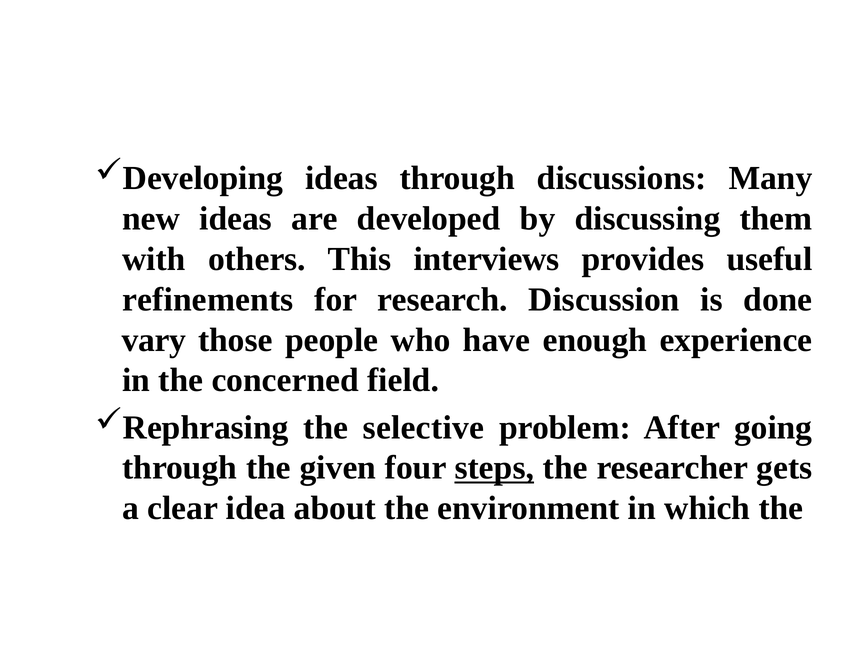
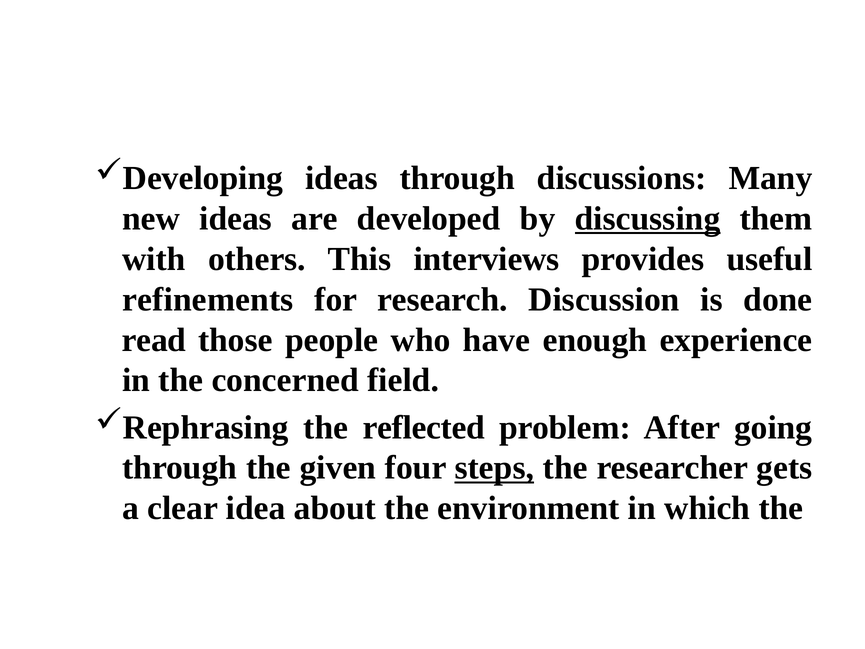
discussing underline: none -> present
vary: vary -> read
selective: selective -> reflected
